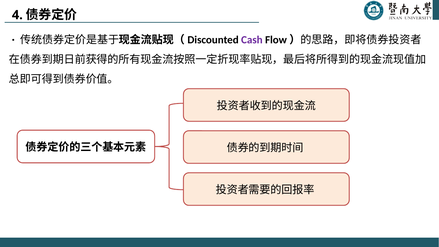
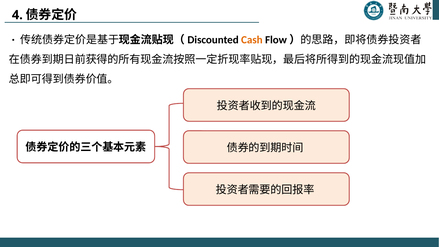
Cash colour: purple -> orange
